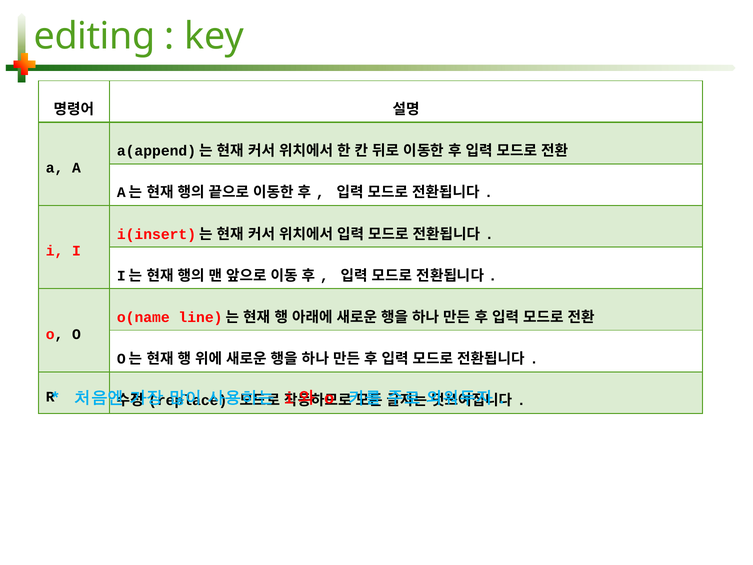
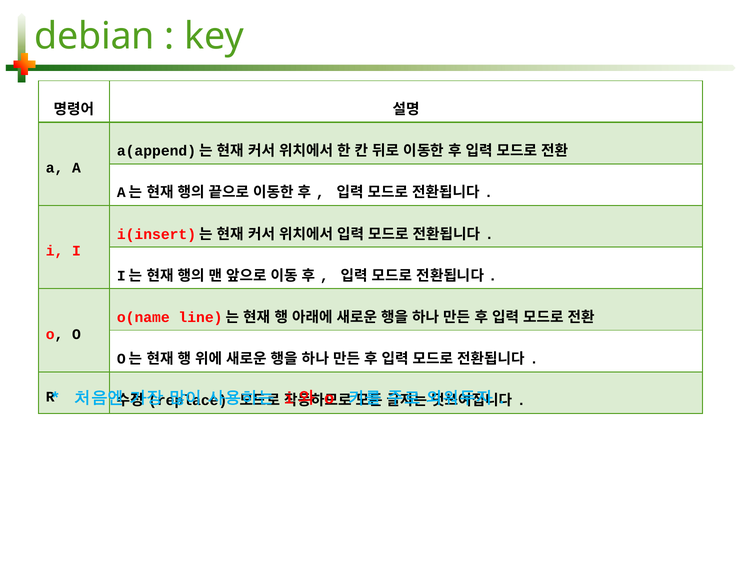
editing: editing -> debian
